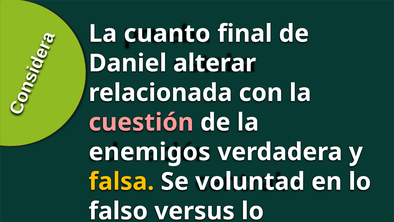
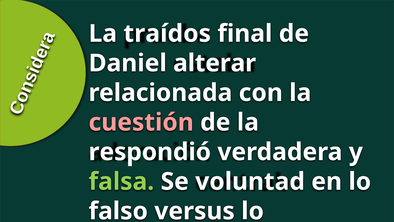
cuanto: cuanto -> traídos
enemigos: enemigos -> respondió
falsa colour: yellow -> light green
